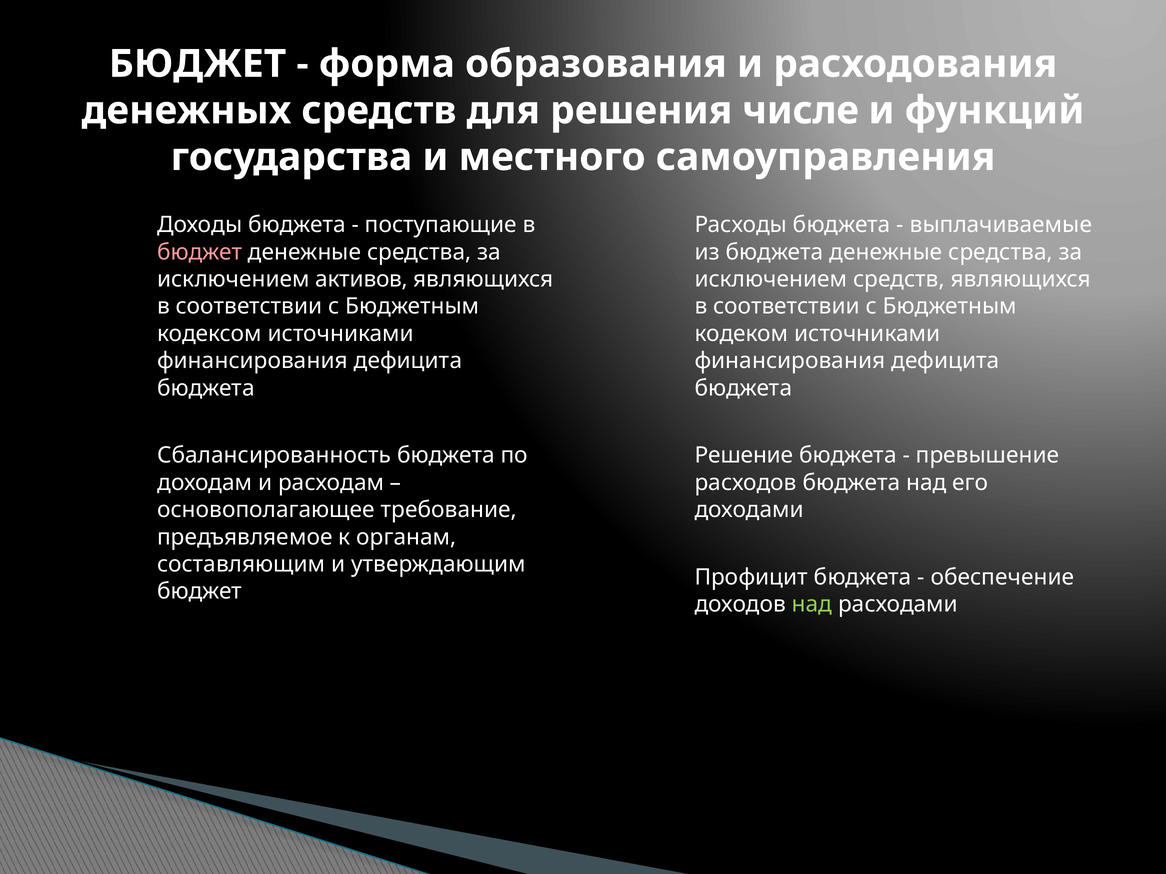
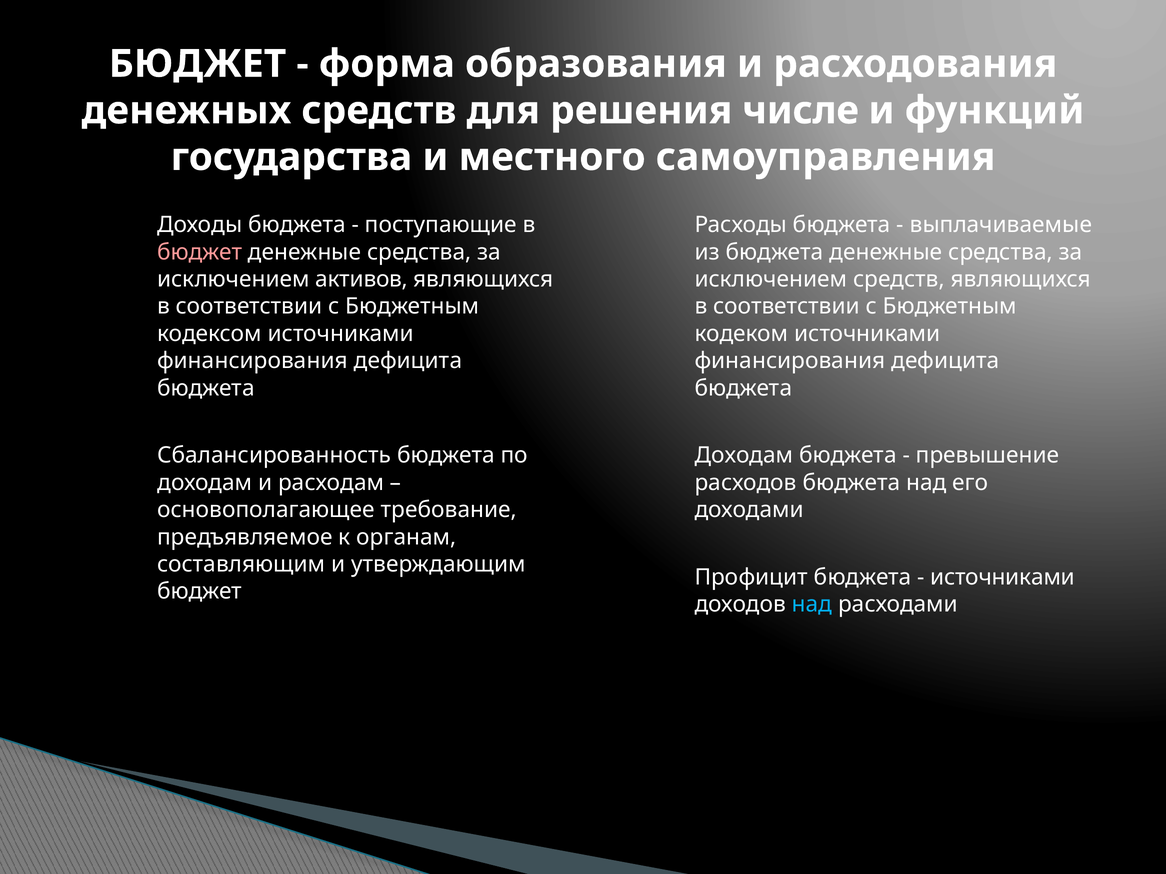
Решение at (744, 456): Решение -> Доходам
обеспечение at (1002, 578): обеспечение -> источниками
над at (812, 605) colour: light green -> light blue
